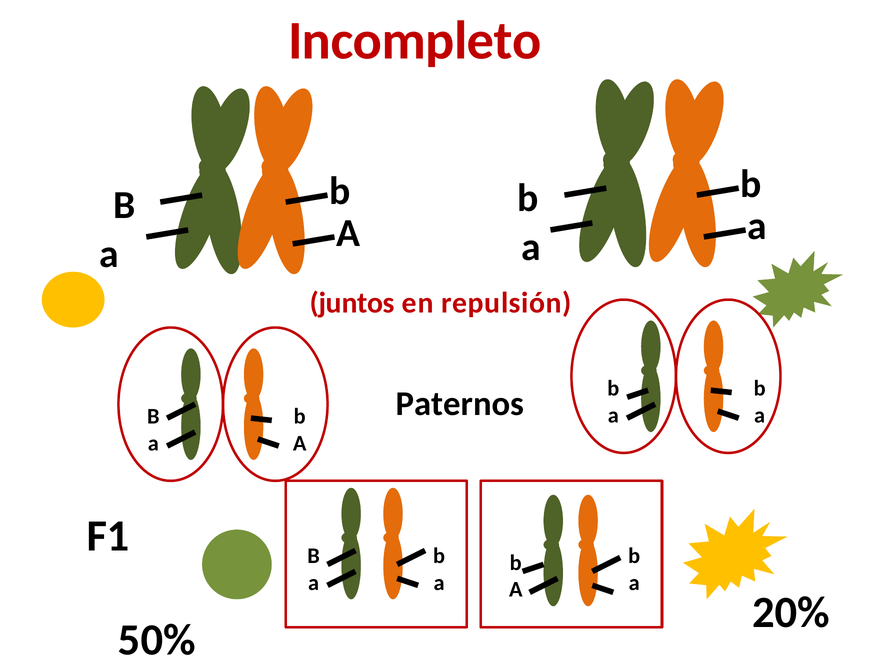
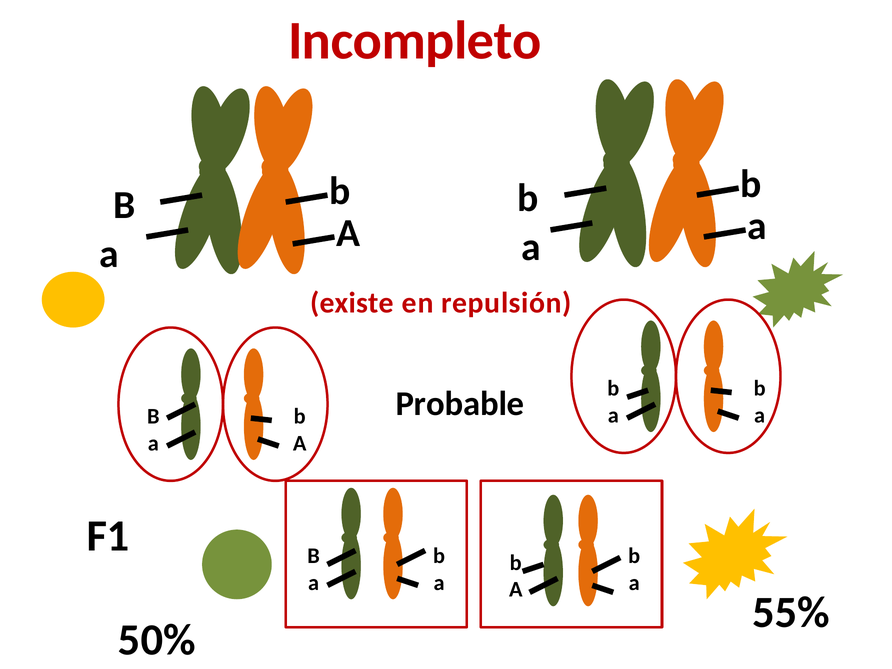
juntos: juntos -> existe
Paternos: Paternos -> Probable
20%: 20% -> 55%
